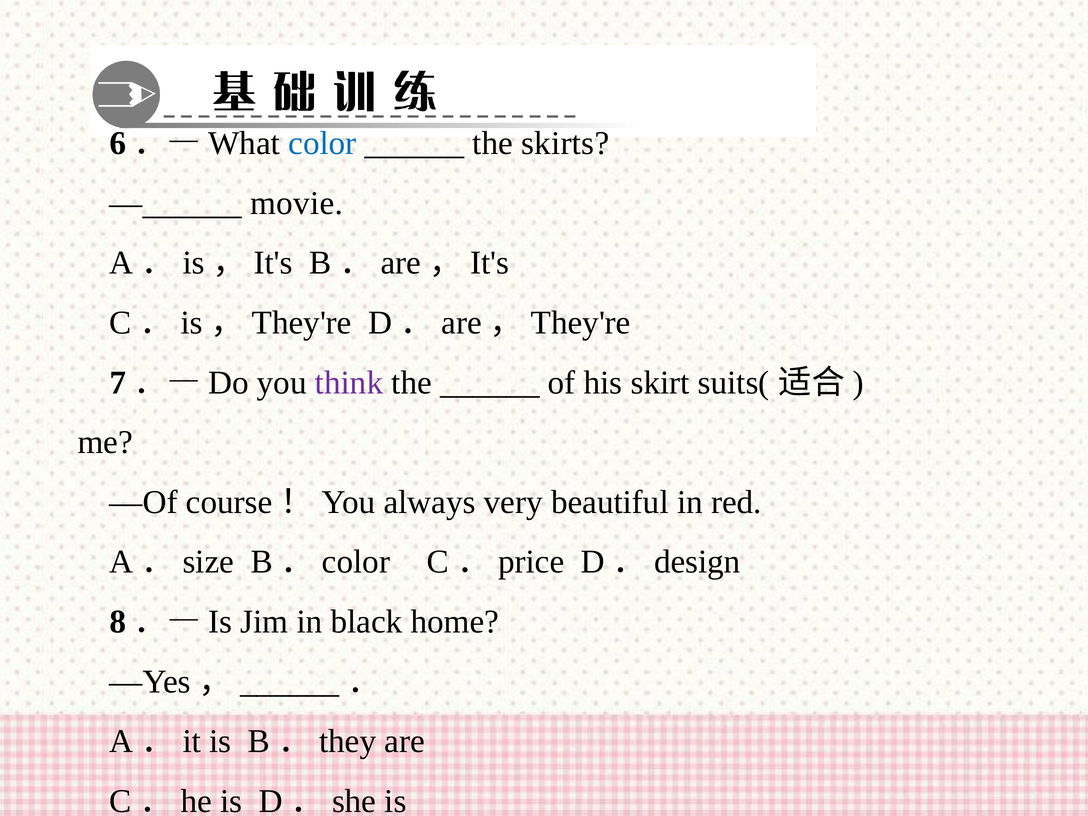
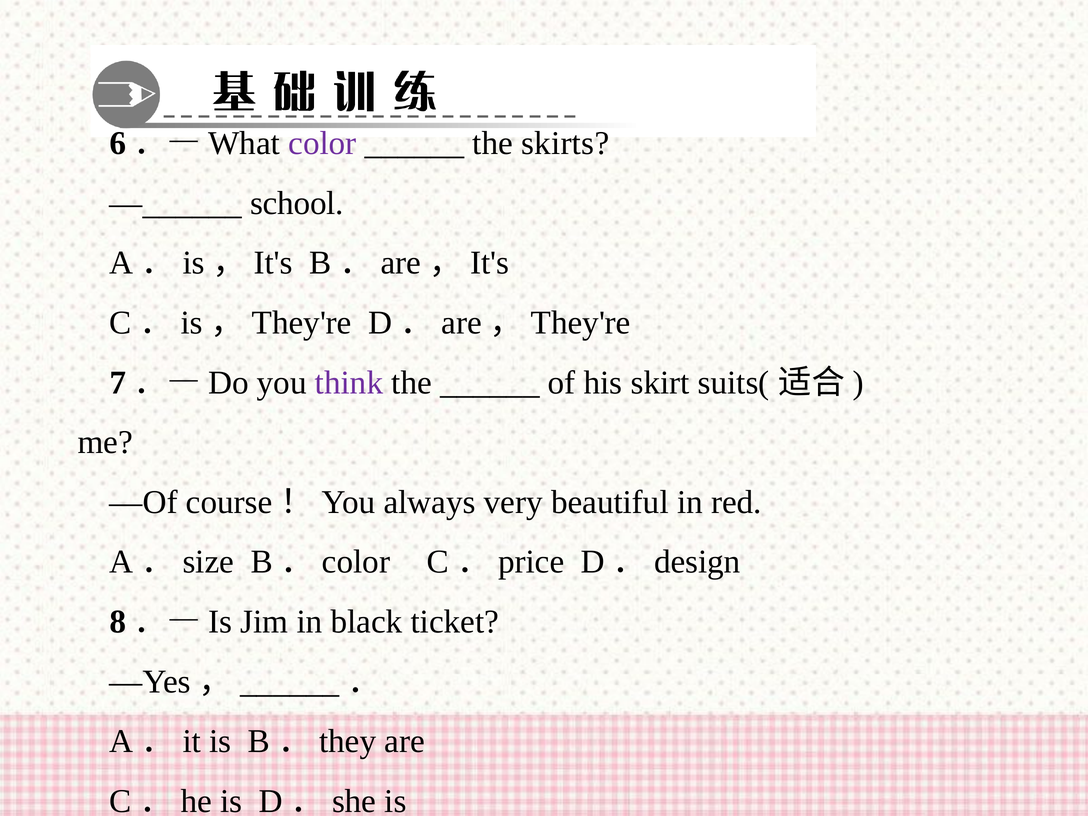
color colour: blue -> purple
movie: movie -> school
home: home -> ticket
